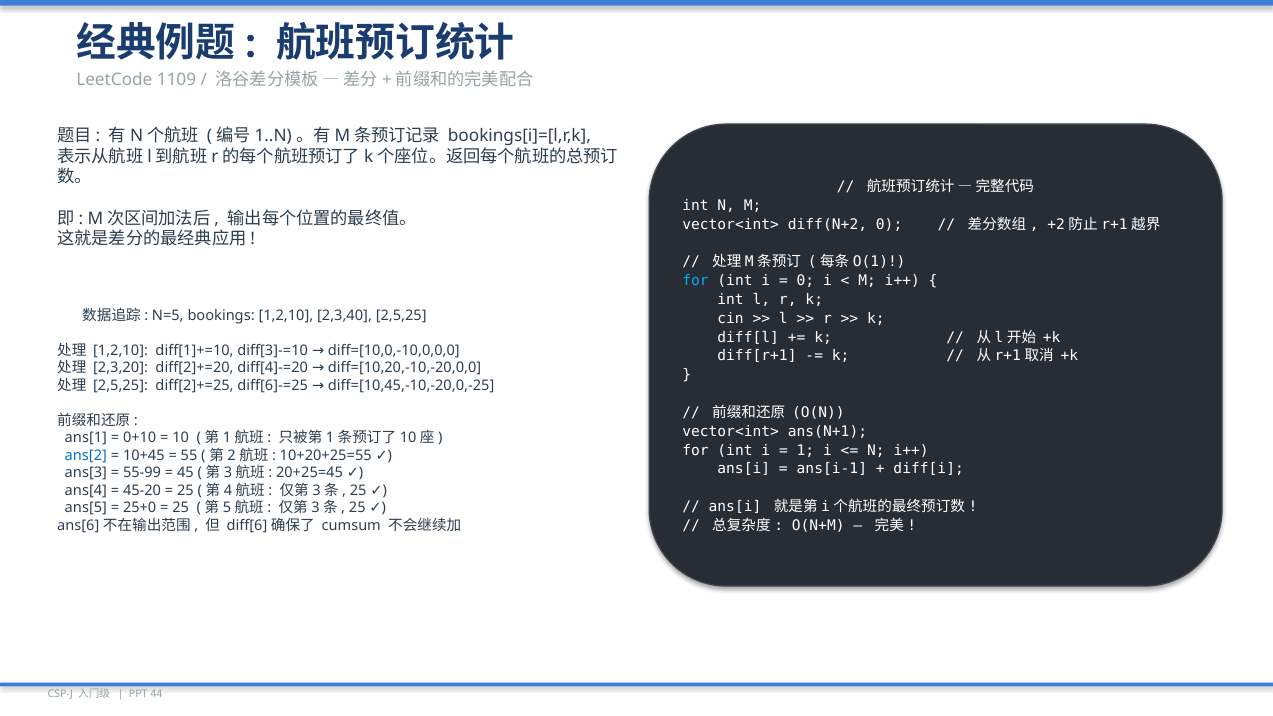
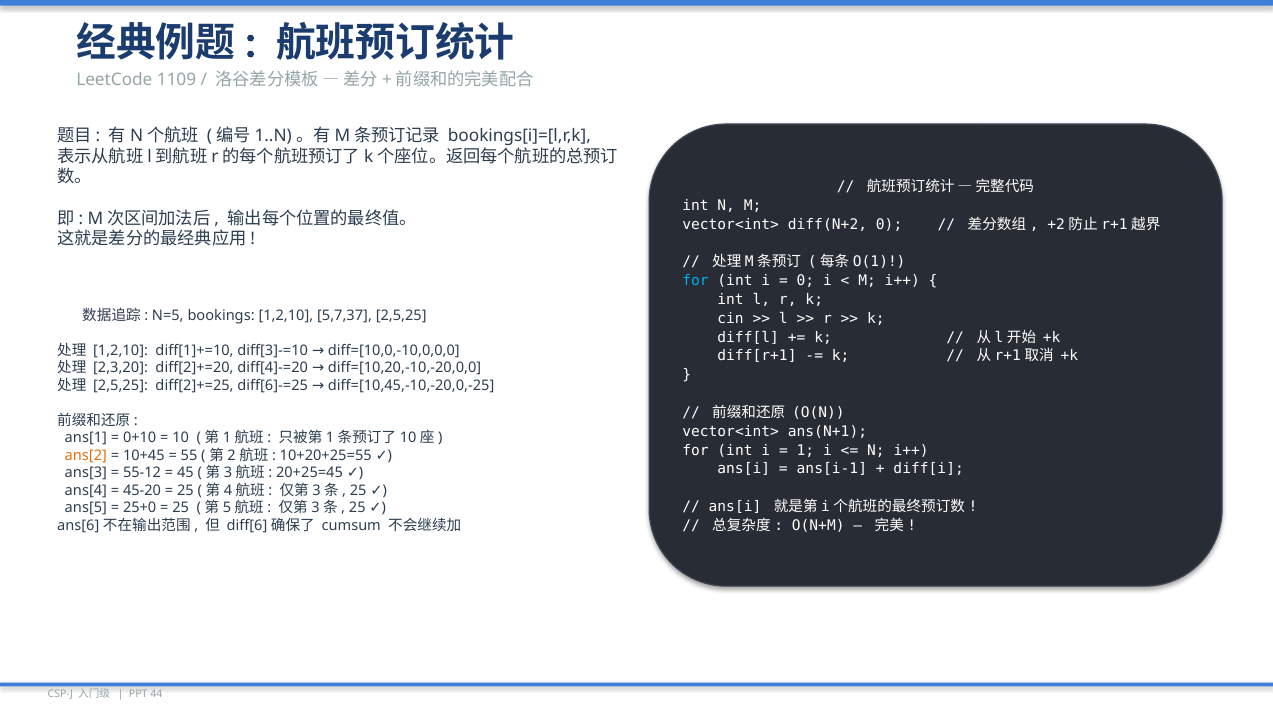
2,3,40: 2,3,40 -> 5,7,37
ans[2 colour: blue -> orange
55-99: 55-99 -> 55-12
